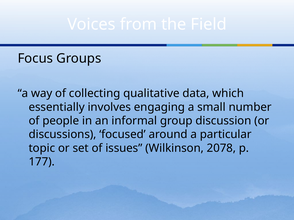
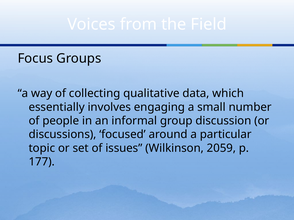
2078: 2078 -> 2059
